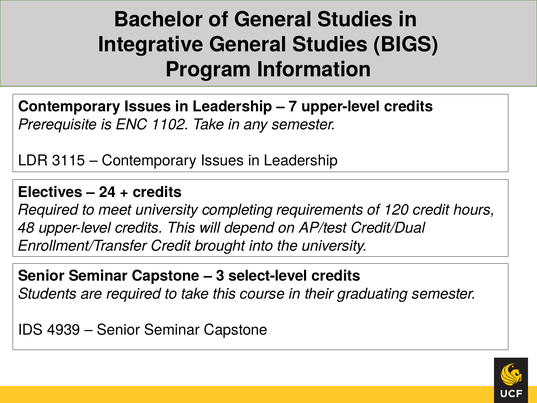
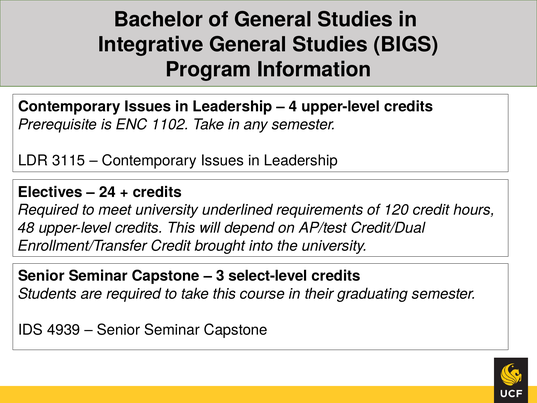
7: 7 -> 4
completing: completing -> underlined
